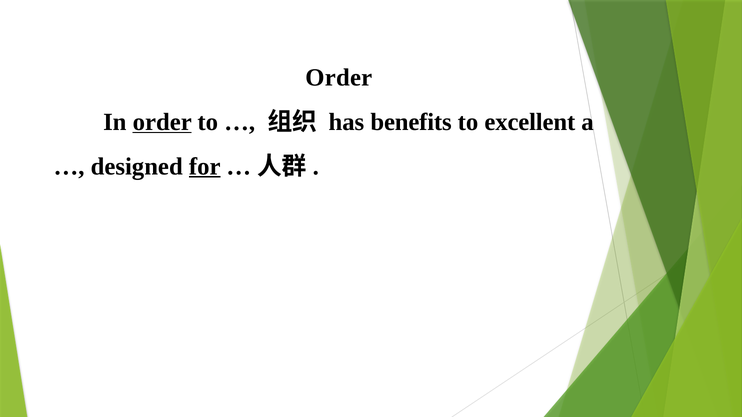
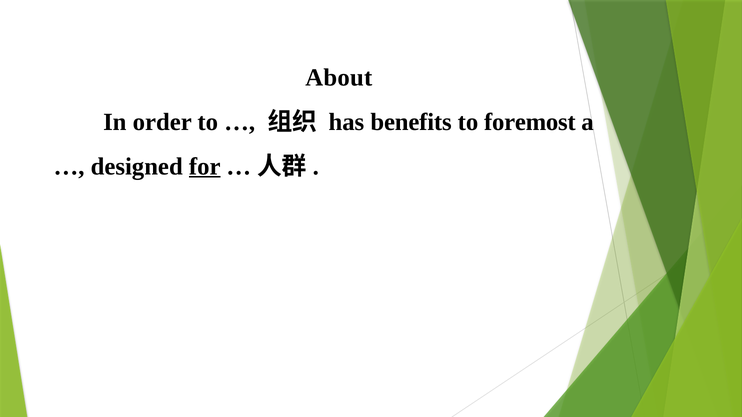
Order at (339, 77): Order -> About
order at (162, 122) underline: present -> none
excellent: excellent -> foremost
